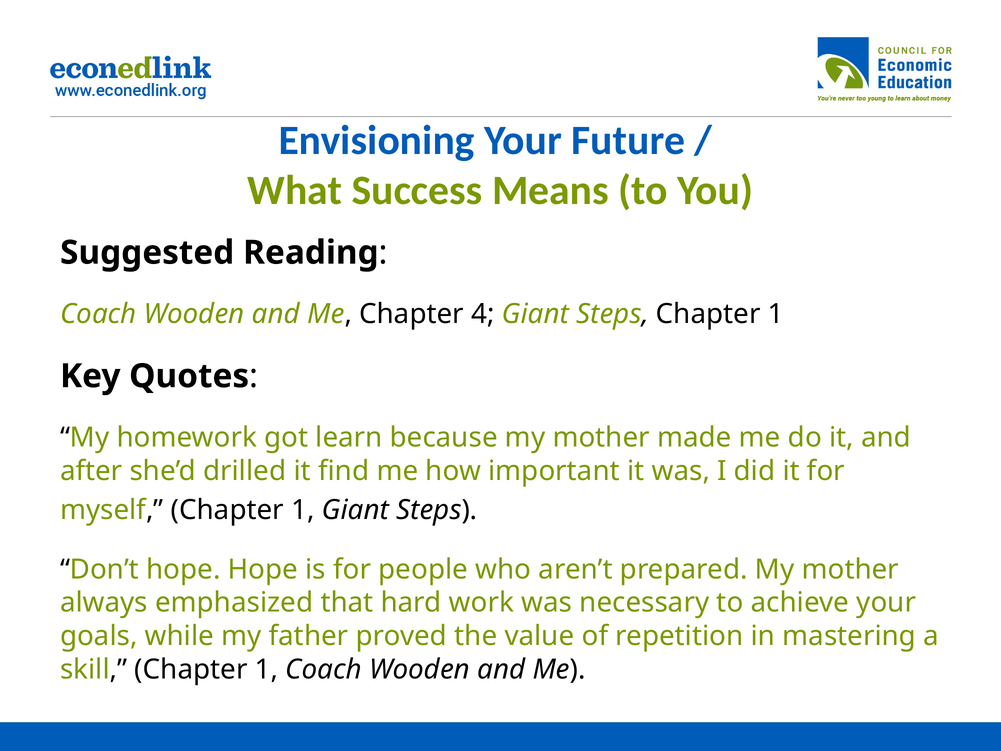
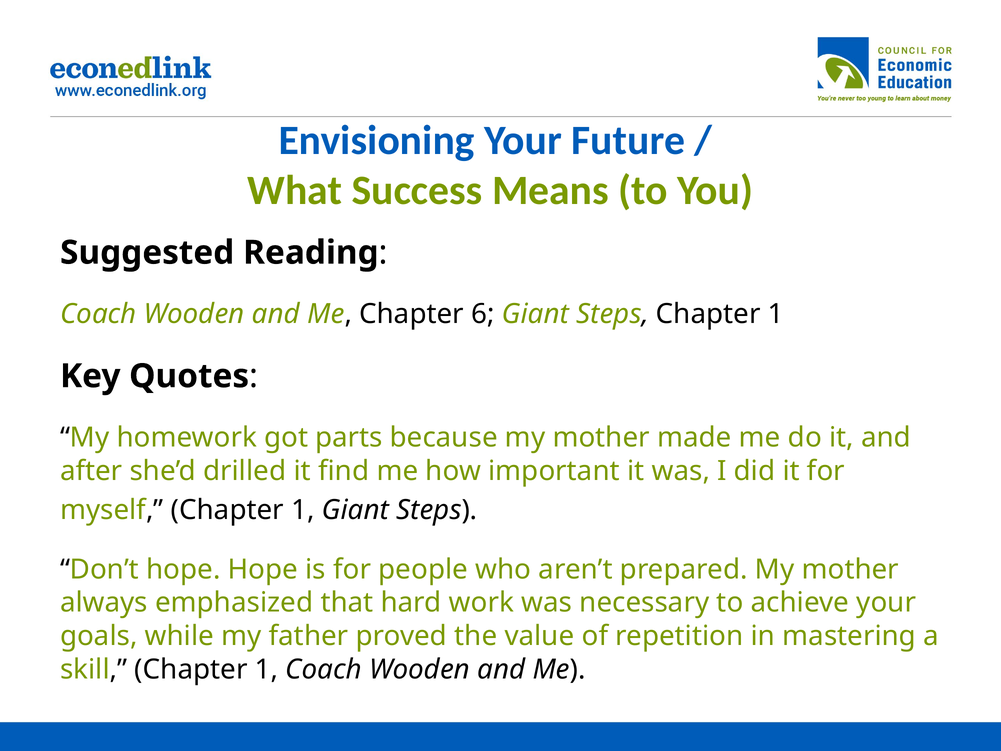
4: 4 -> 6
learn: learn -> parts
